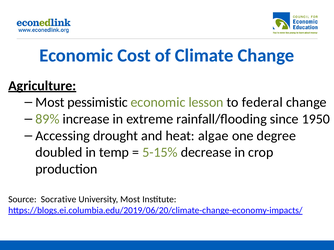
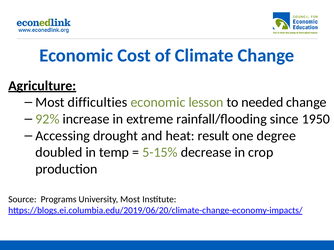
pessimistic: pessimistic -> difficulties
federal: federal -> needed
89%: 89% -> 92%
algae: algae -> result
Socrative: Socrative -> Programs
